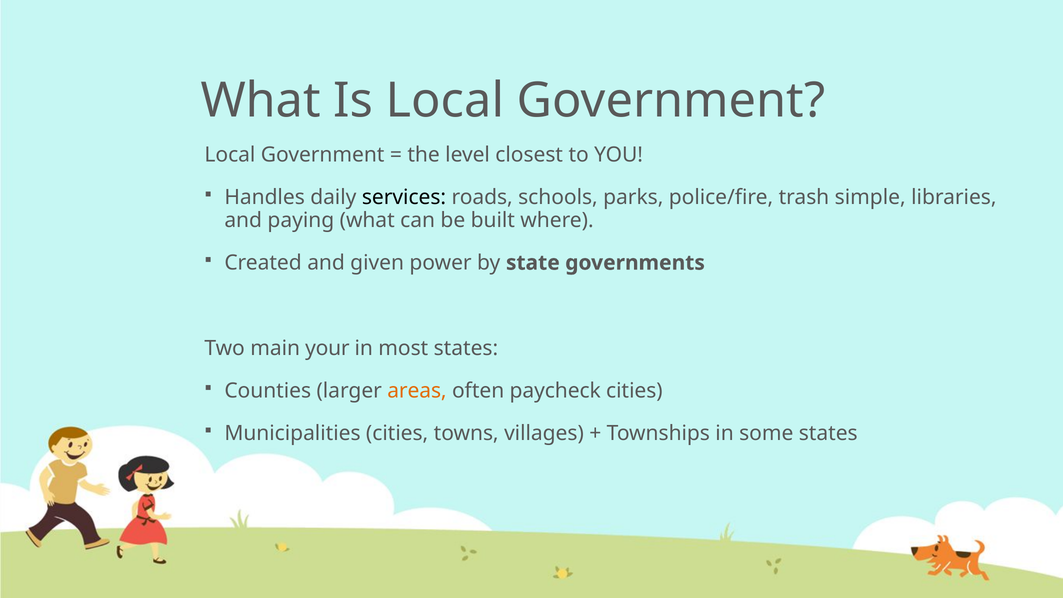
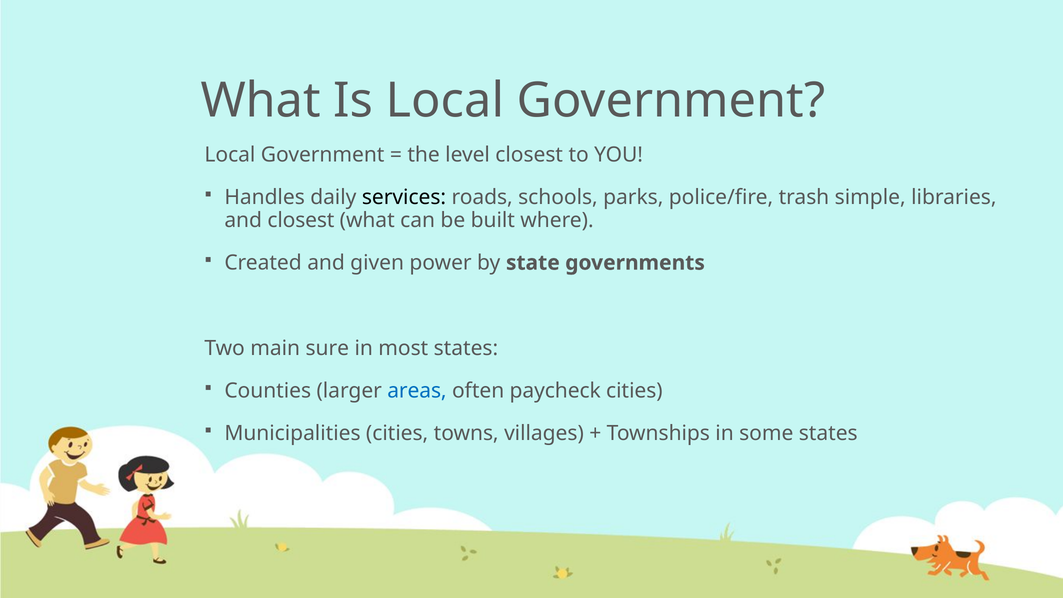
and paying: paying -> closest
your: your -> sure
areas colour: orange -> blue
